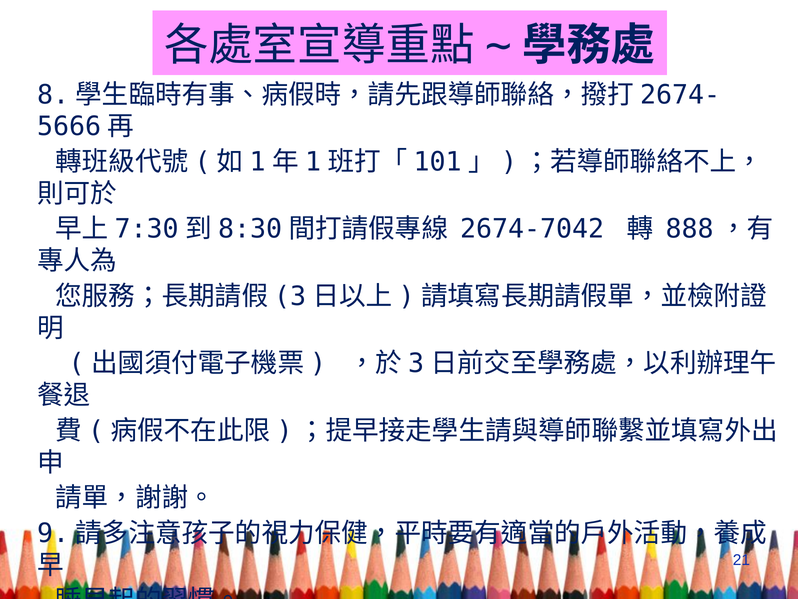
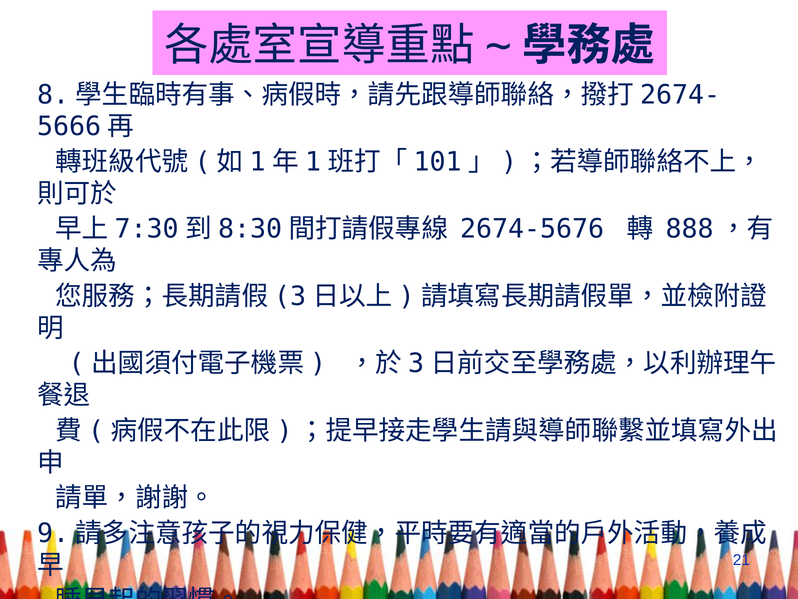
2674-7042: 2674-7042 -> 2674-5676
